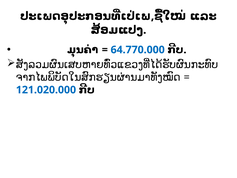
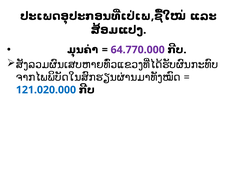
64.770.000 colour: blue -> purple
